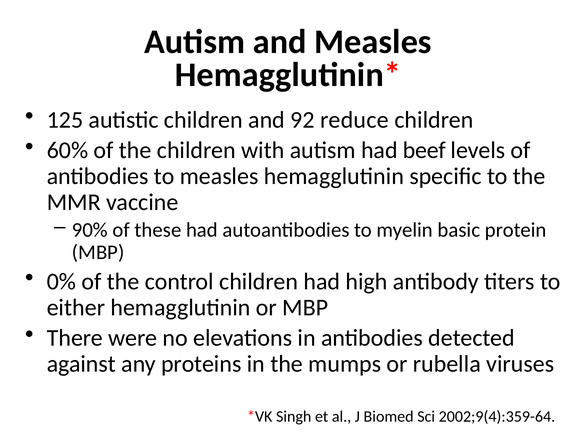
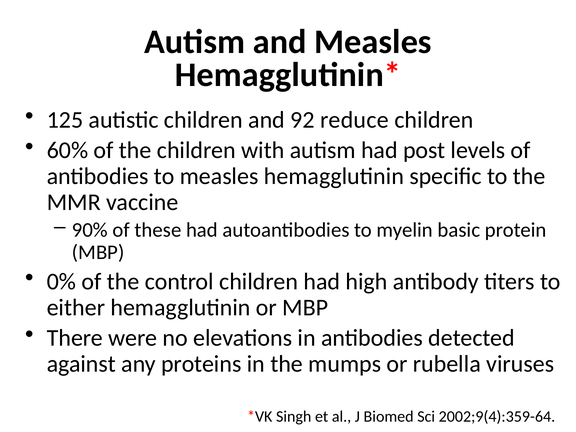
beef: beef -> post
